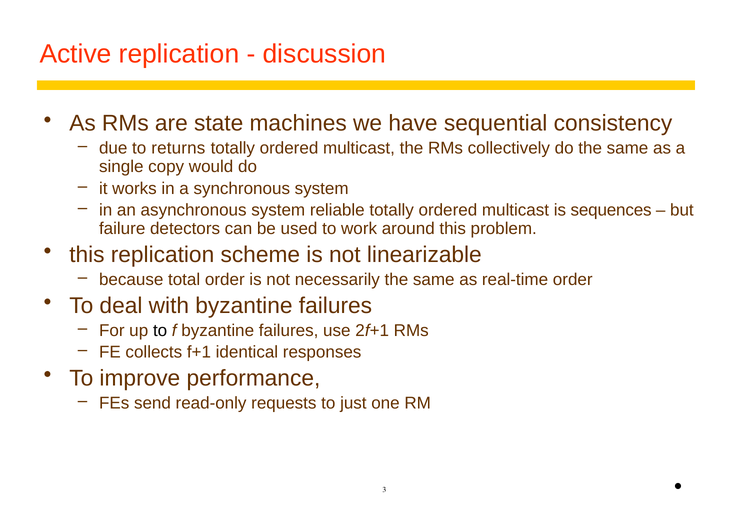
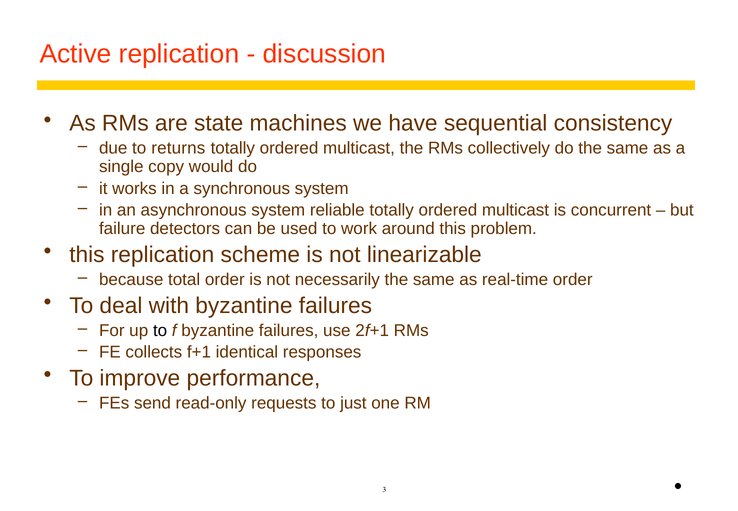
sequences: sequences -> concurrent
